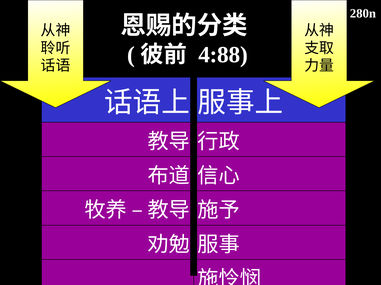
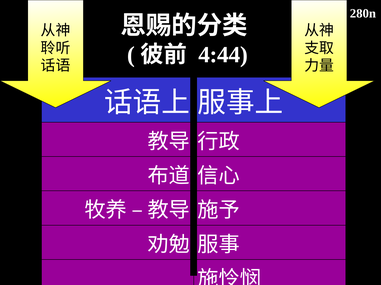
4:88: 4:88 -> 4:44
